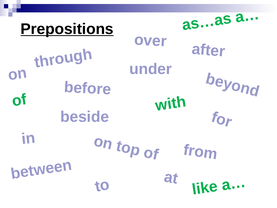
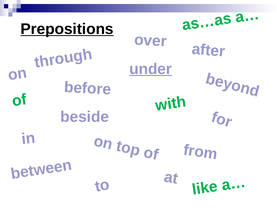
under underline: none -> present
